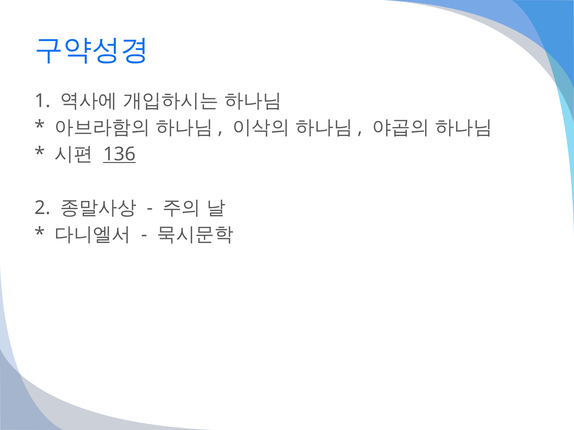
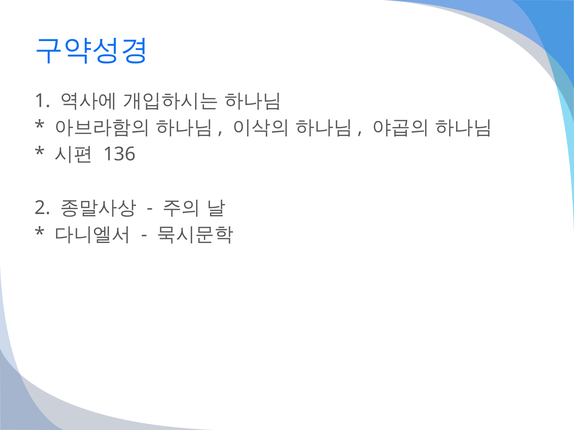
136 underline: present -> none
